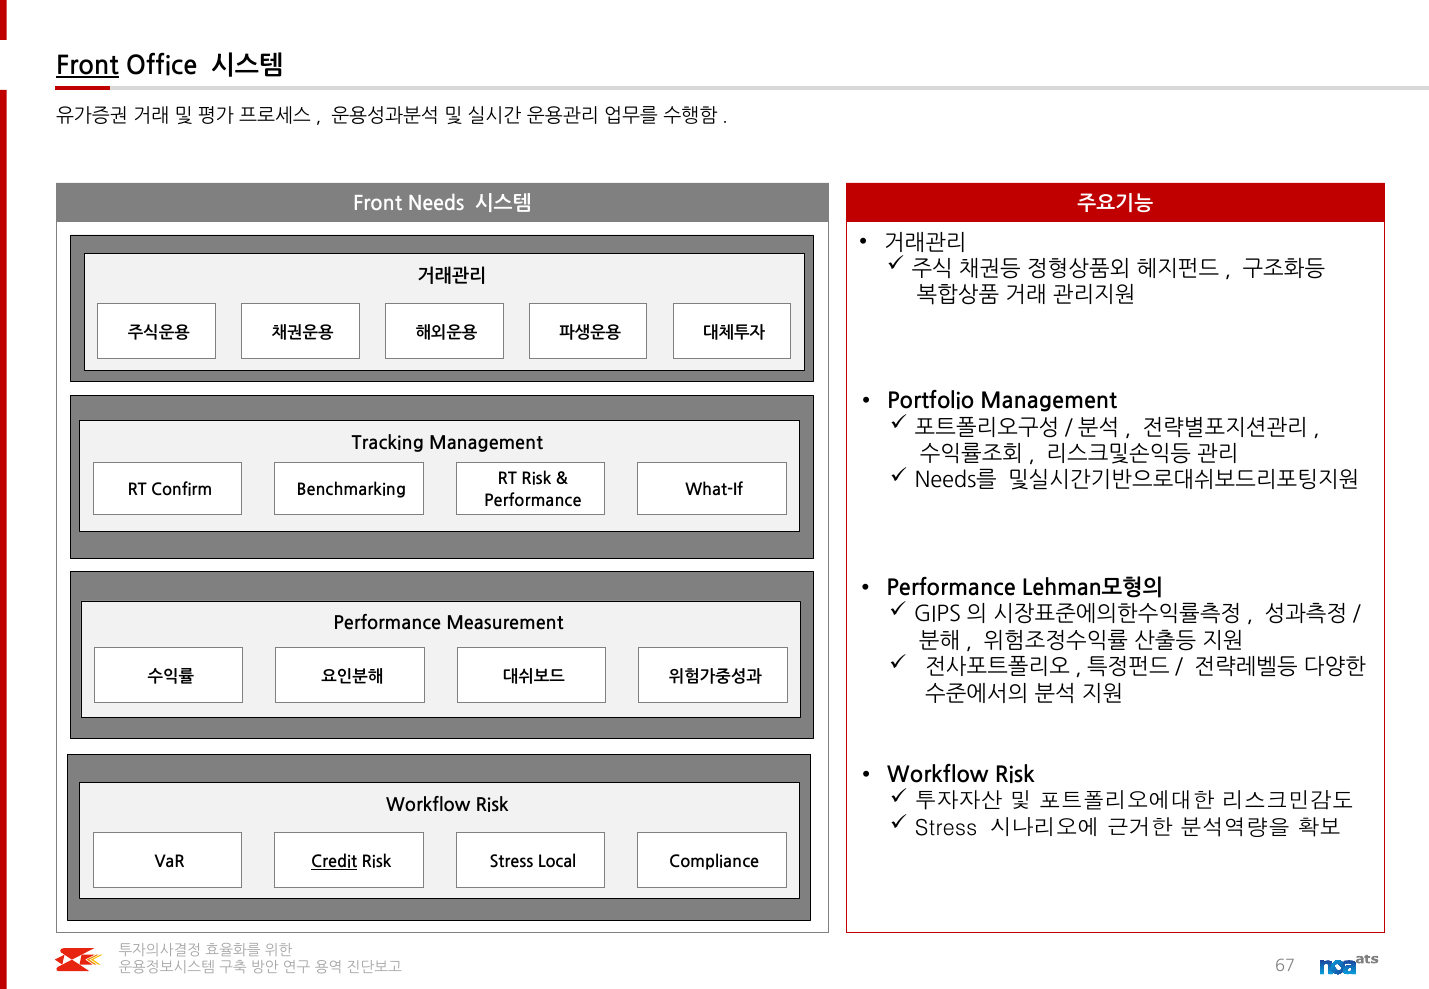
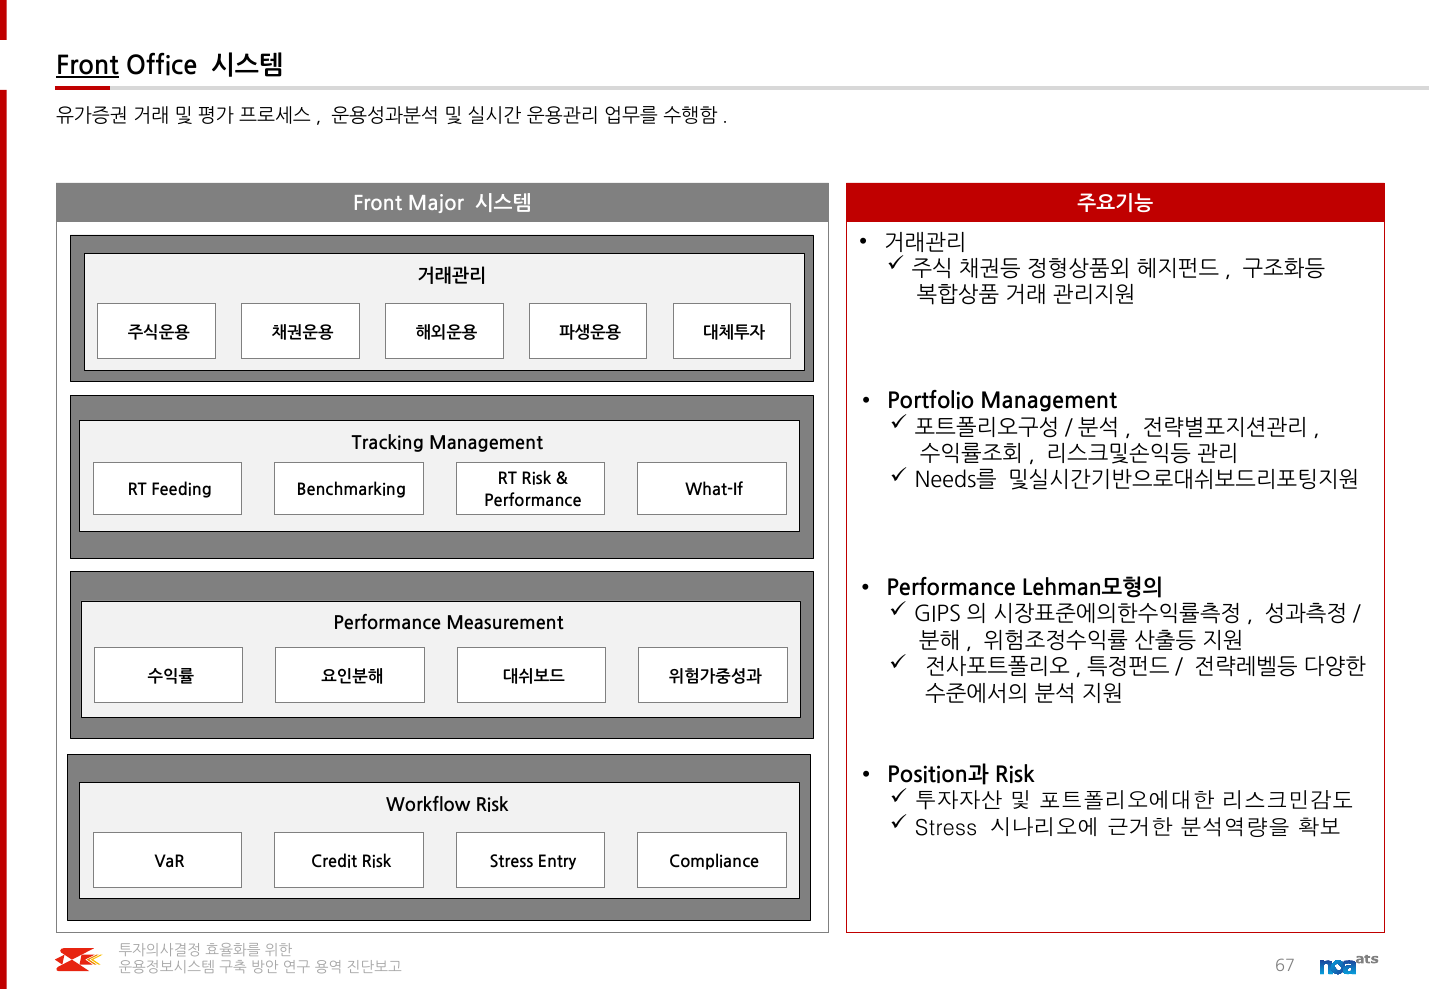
Needs: Needs -> Major
Confirm: Confirm -> Feeding
Workflow at (938, 776): Workflow -> Position과
Credit underline: present -> none
Local: Local -> Entry
